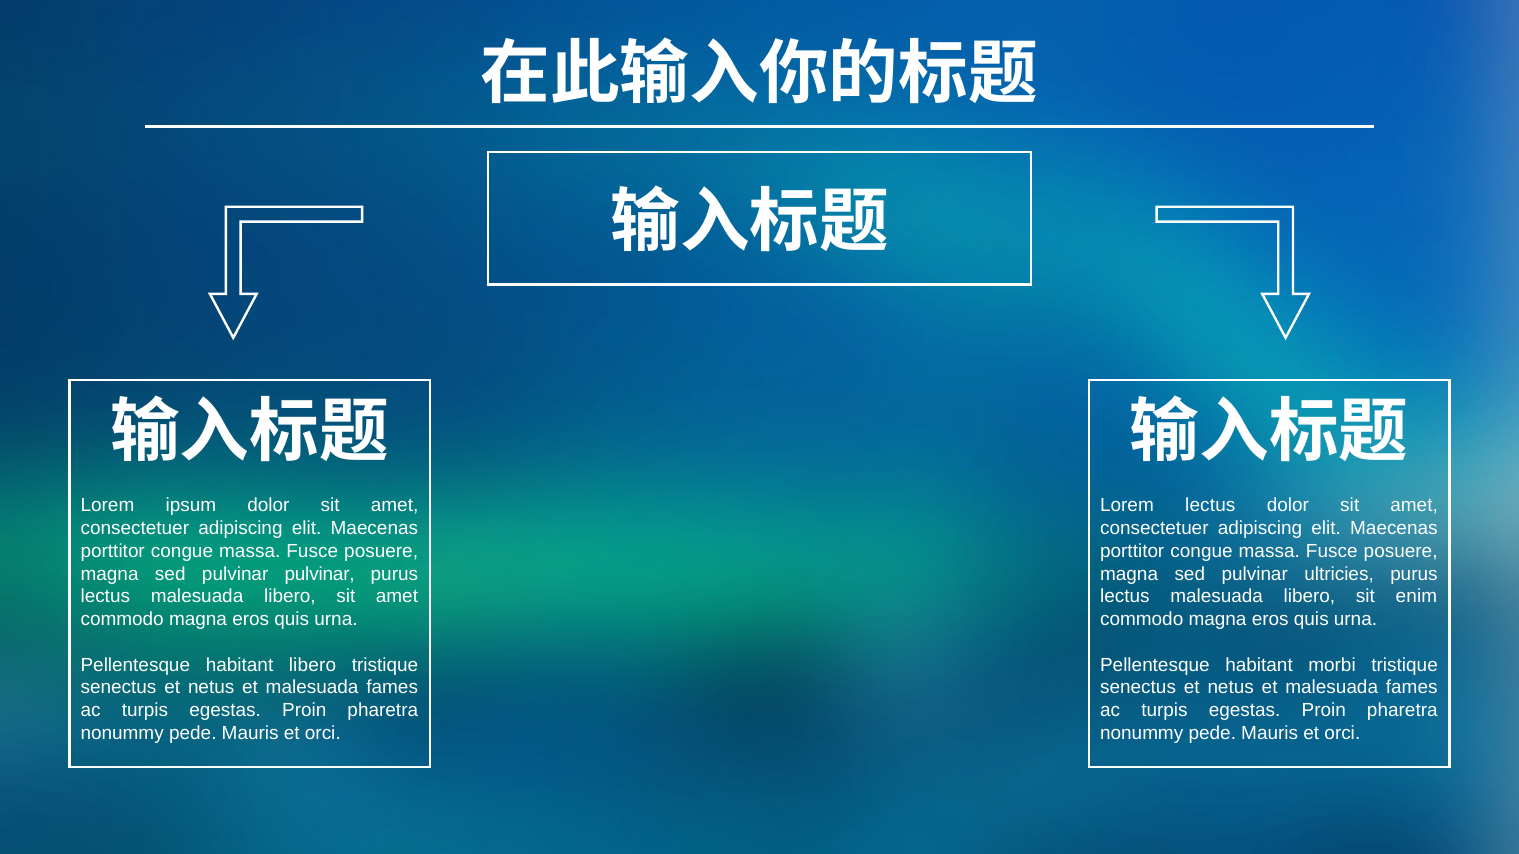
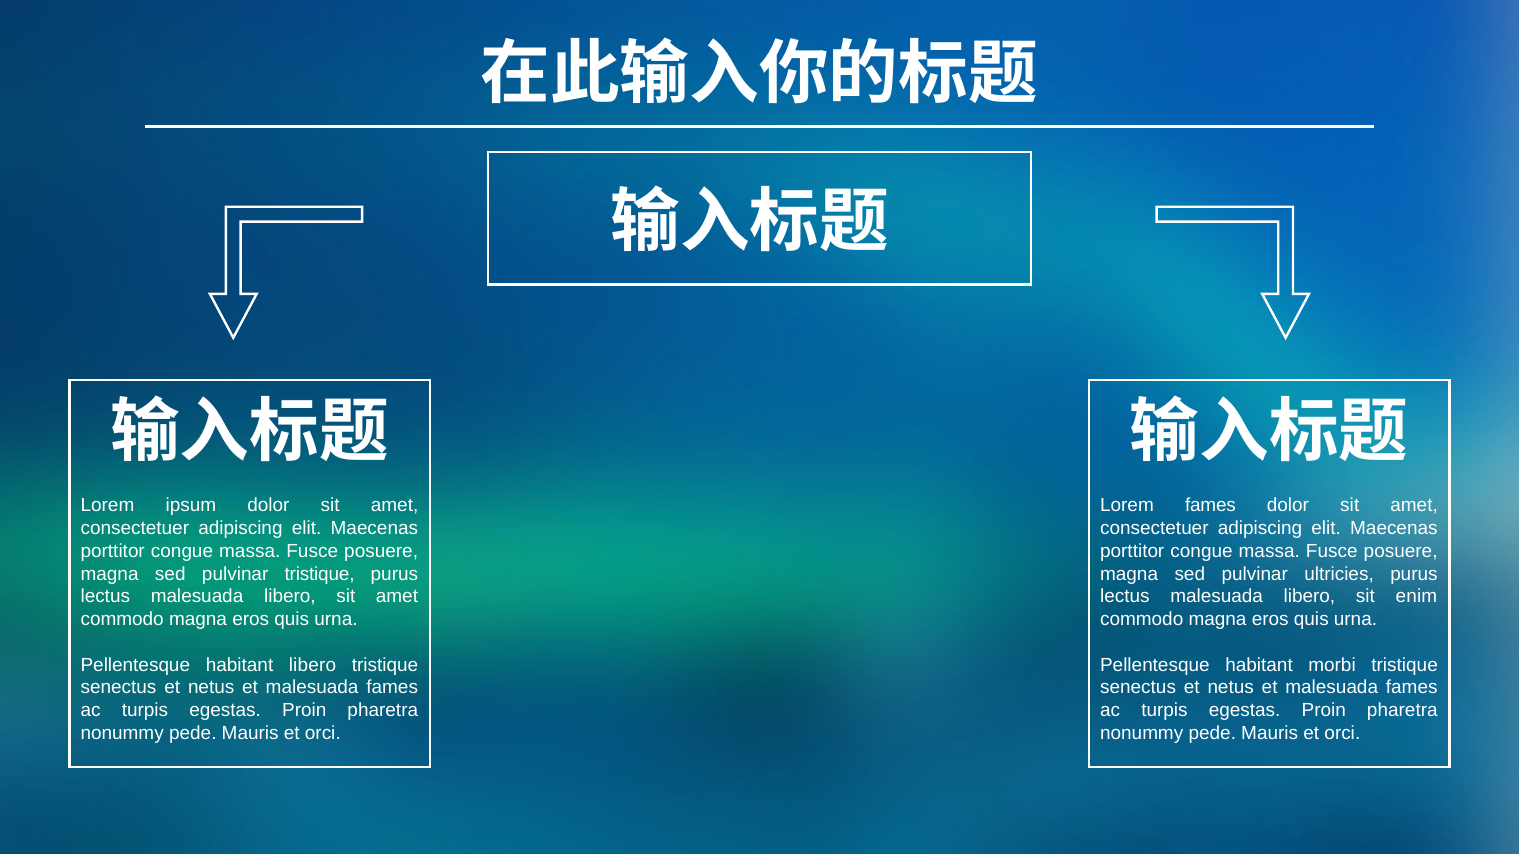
Lorem lectus: lectus -> fames
pulvinar pulvinar: pulvinar -> tristique
